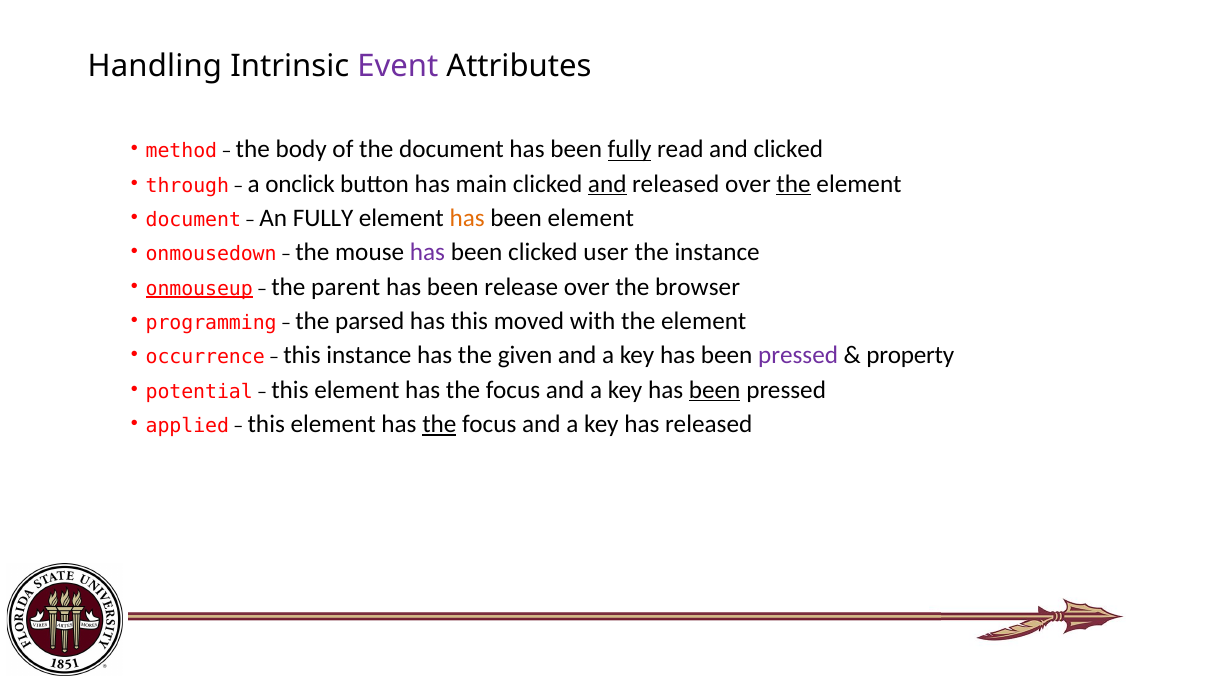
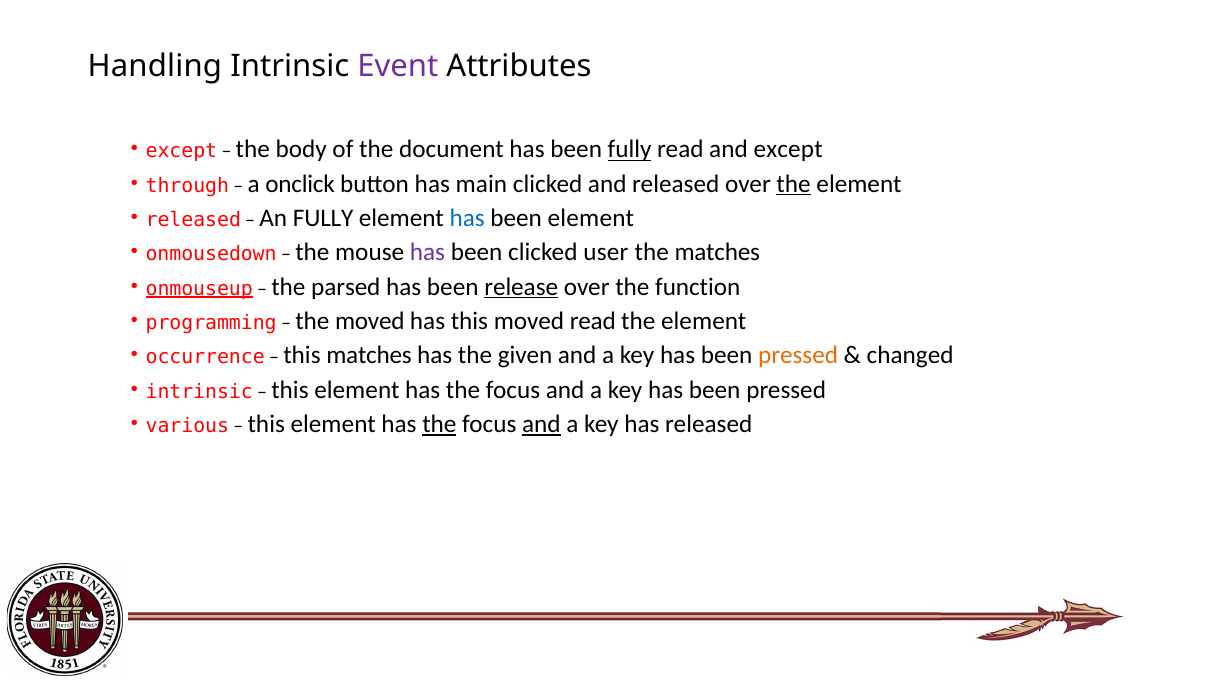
method at (181, 151): method -> except
and clicked: clicked -> except
and at (607, 184) underline: present -> none
document at (193, 220): document -> released
has at (467, 218) colour: orange -> blue
the instance: instance -> matches
parent: parent -> parsed
release underline: none -> present
browser: browser -> function
the parsed: parsed -> moved
moved with: with -> read
this instance: instance -> matches
pressed at (798, 355) colour: purple -> orange
property: property -> changed
potential at (199, 392): potential -> intrinsic
been at (715, 390) underline: present -> none
applied: applied -> various
and at (541, 424) underline: none -> present
